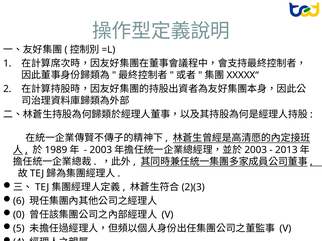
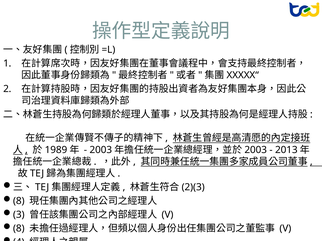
6 at (19, 201): 6 -> 8
0: 0 -> 3
5 at (19, 229): 5 -> 8
